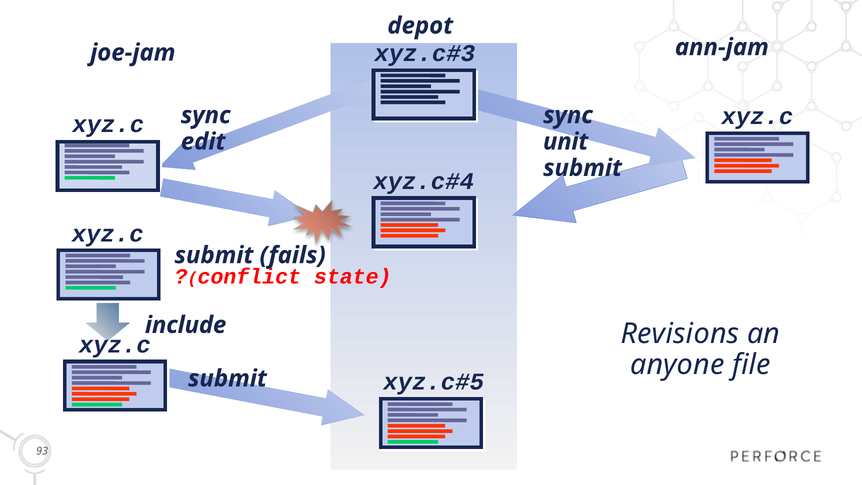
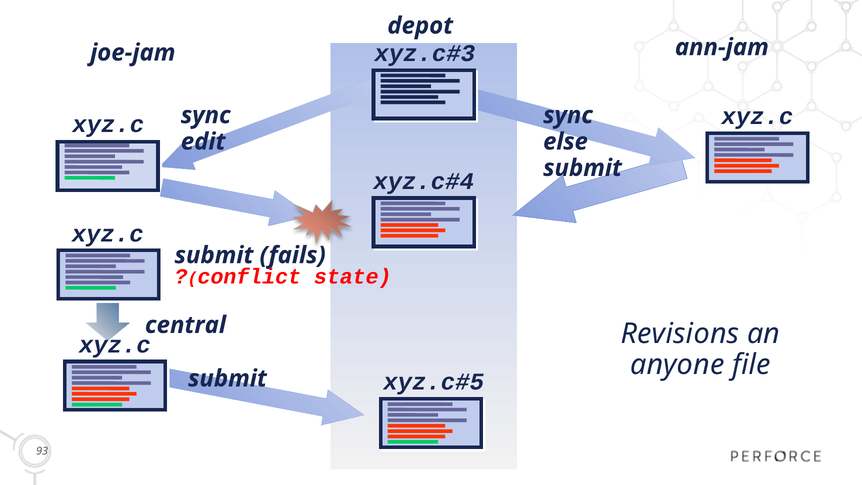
unit: unit -> else
include: include -> central
